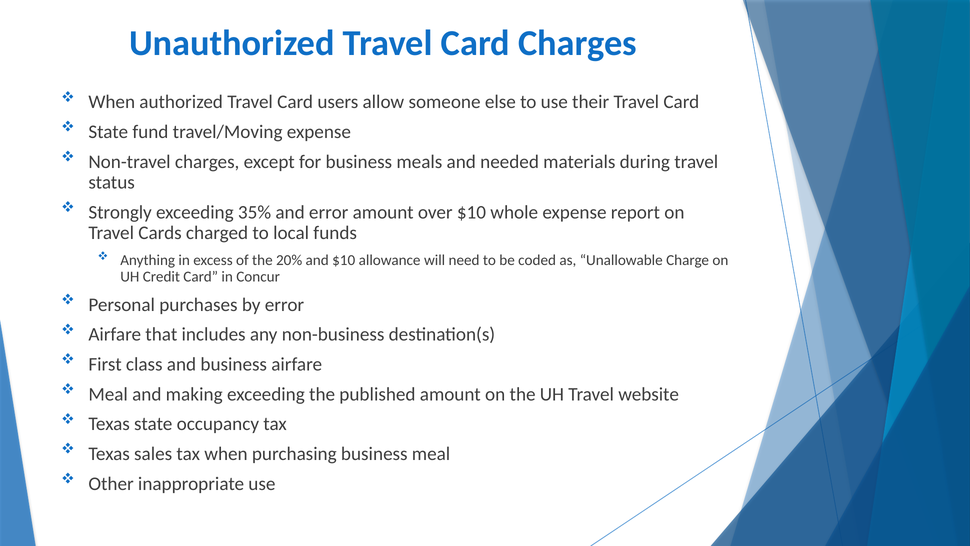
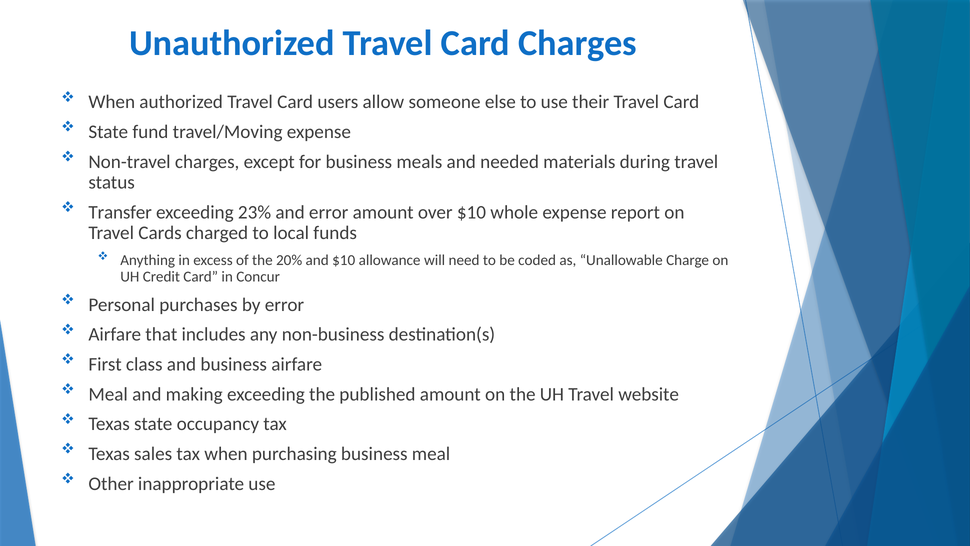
Strongly: Strongly -> Transfer
35%: 35% -> 23%
